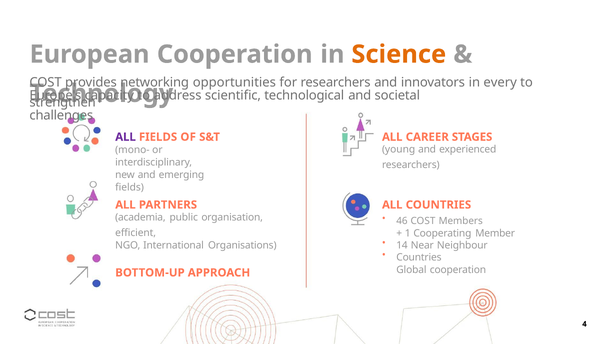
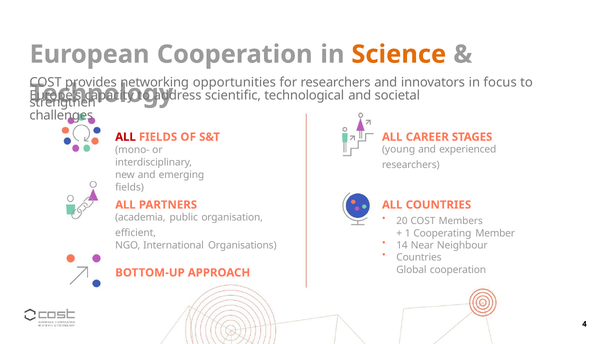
every: every -> focus
ALL at (126, 137) colour: purple -> red
46: 46 -> 20
